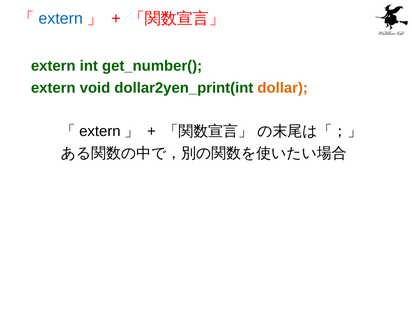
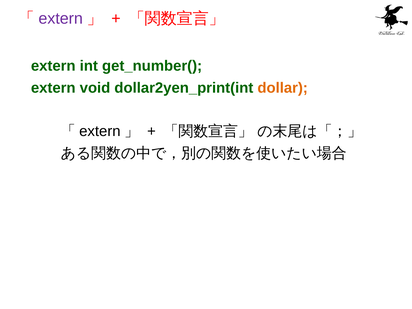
extern at (61, 18) colour: blue -> purple
